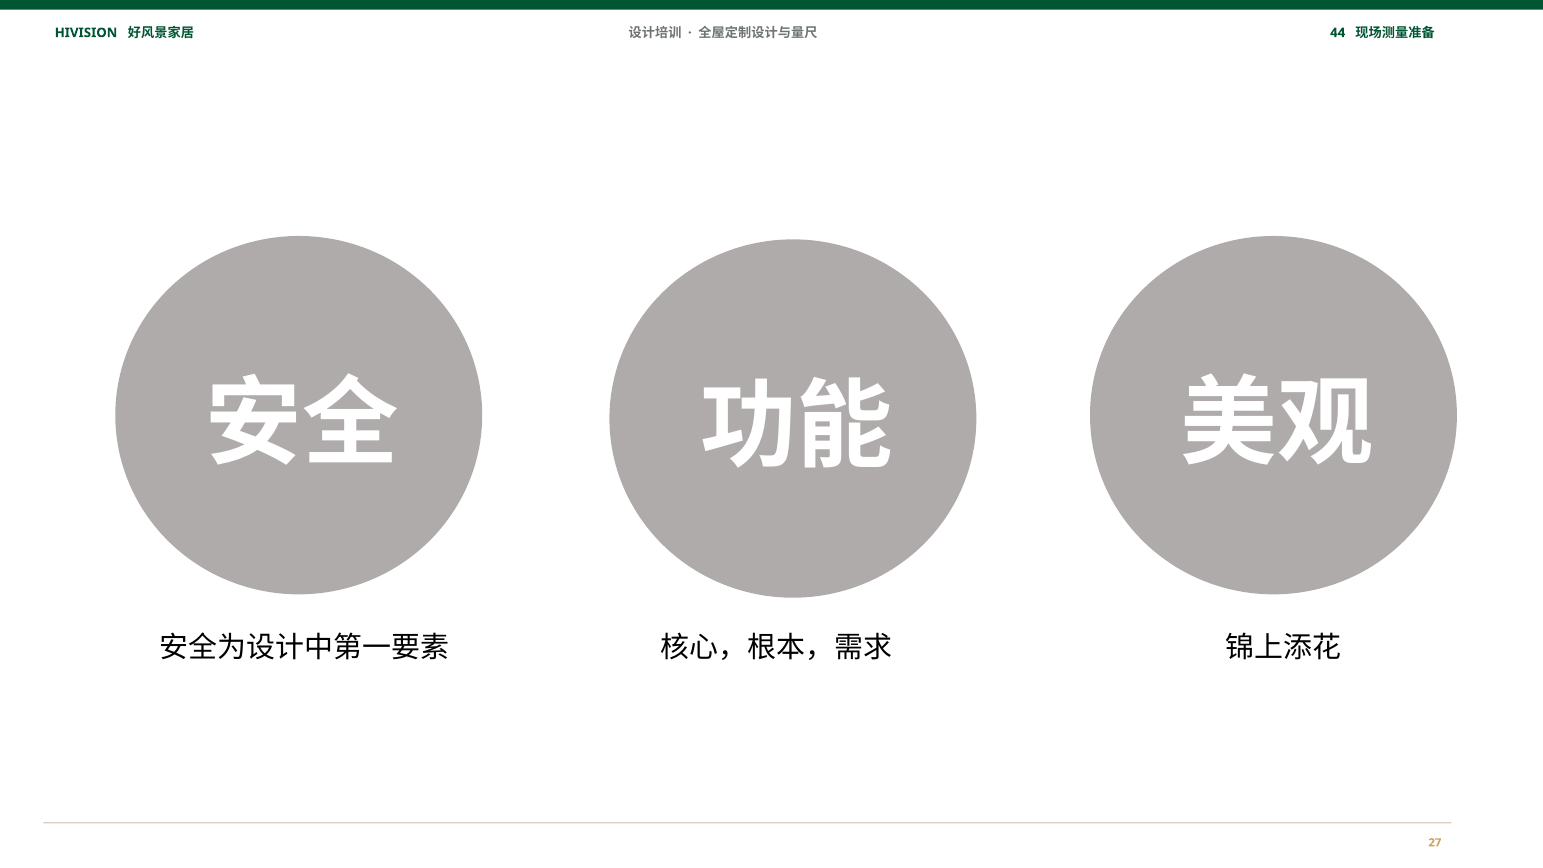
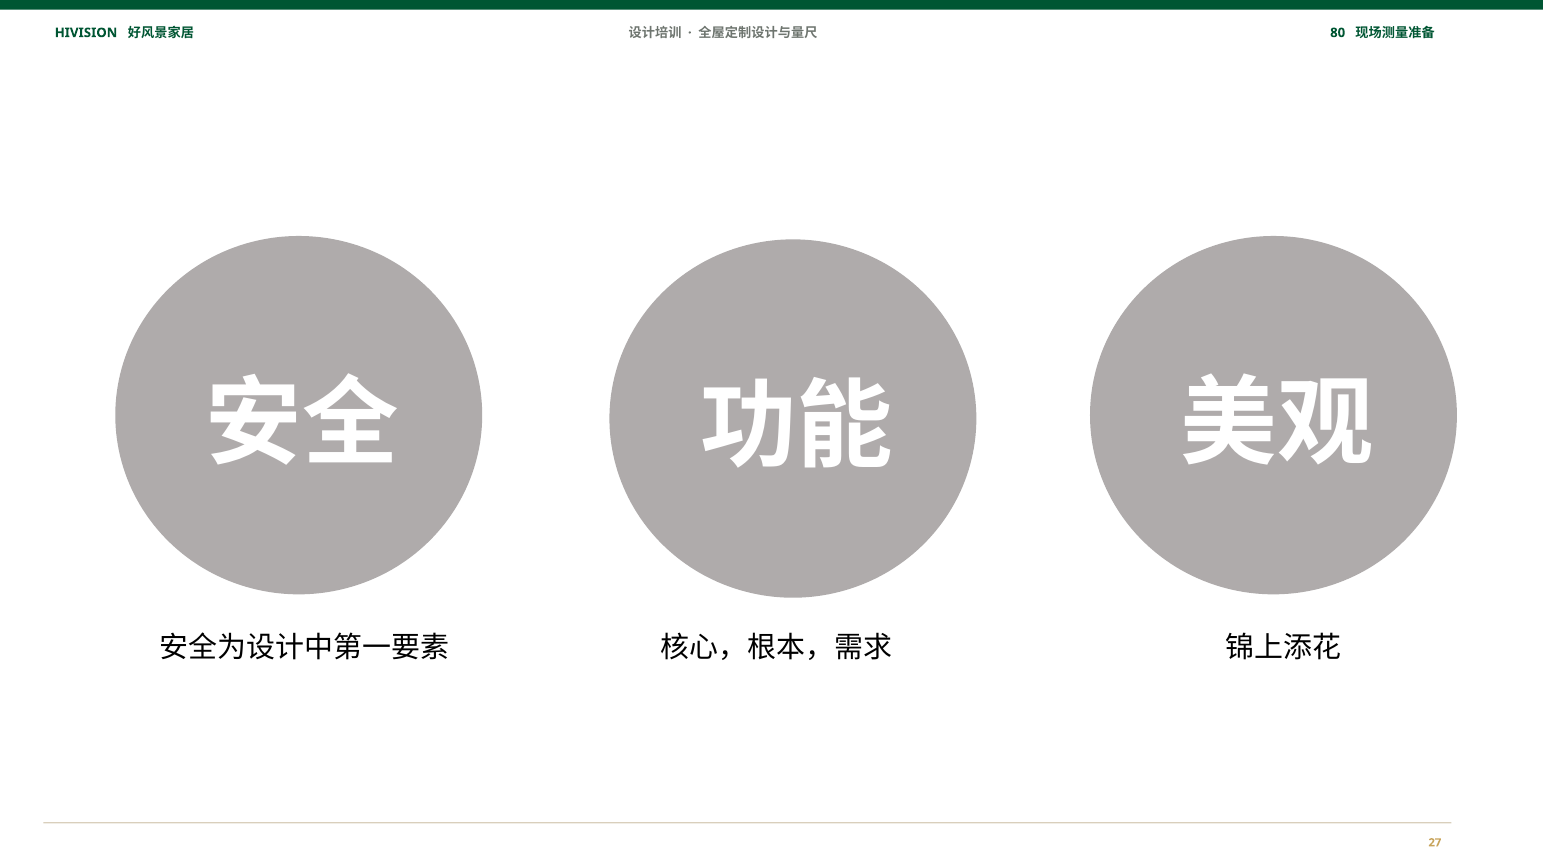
44: 44 -> 80
